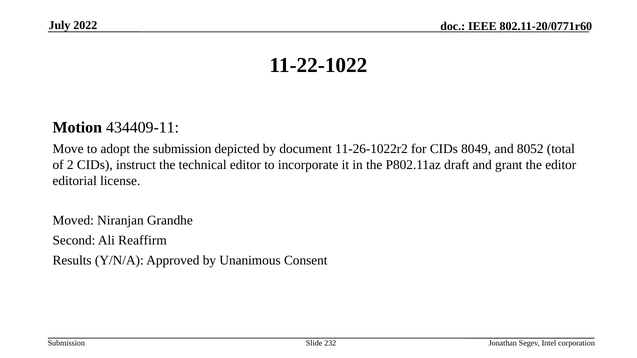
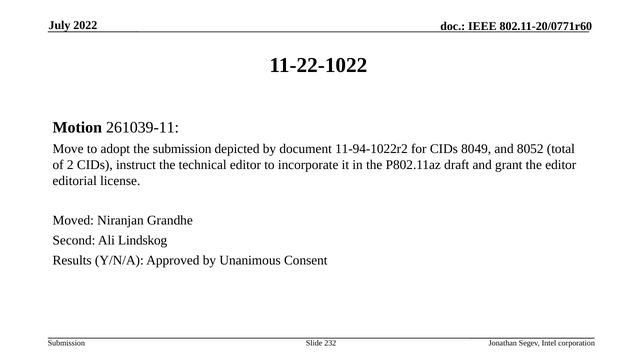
434409-11: 434409-11 -> 261039-11
11-26-1022r2: 11-26-1022r2 -> 11-94-1022r2
Reaffirm: Reaffirm -> Lindskog
